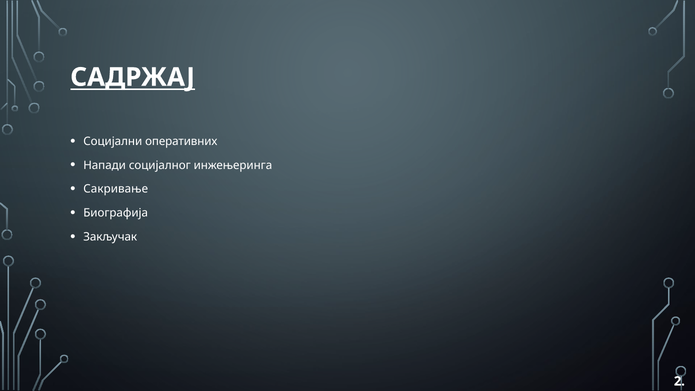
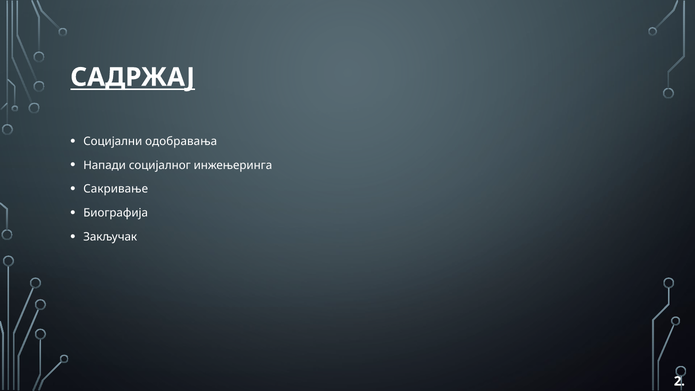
оперативних: оперативних -> одобравања
